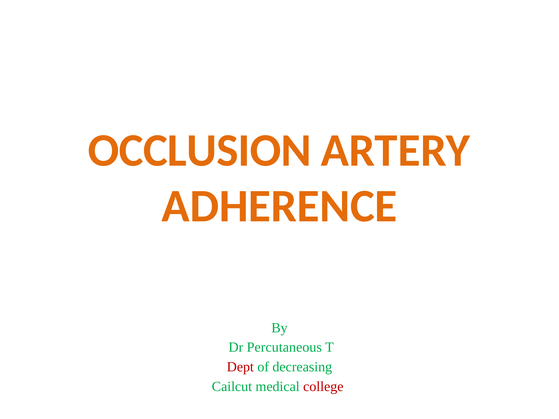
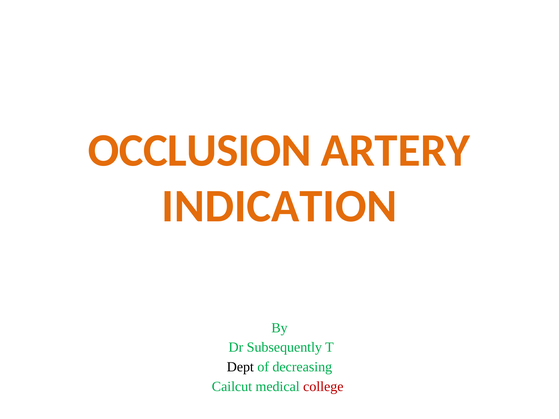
ADHERENCE: ADHERENCE -> INDICATION
Percutaneous: Percutaneous -> Subsequently
Dept colour: red -> black
